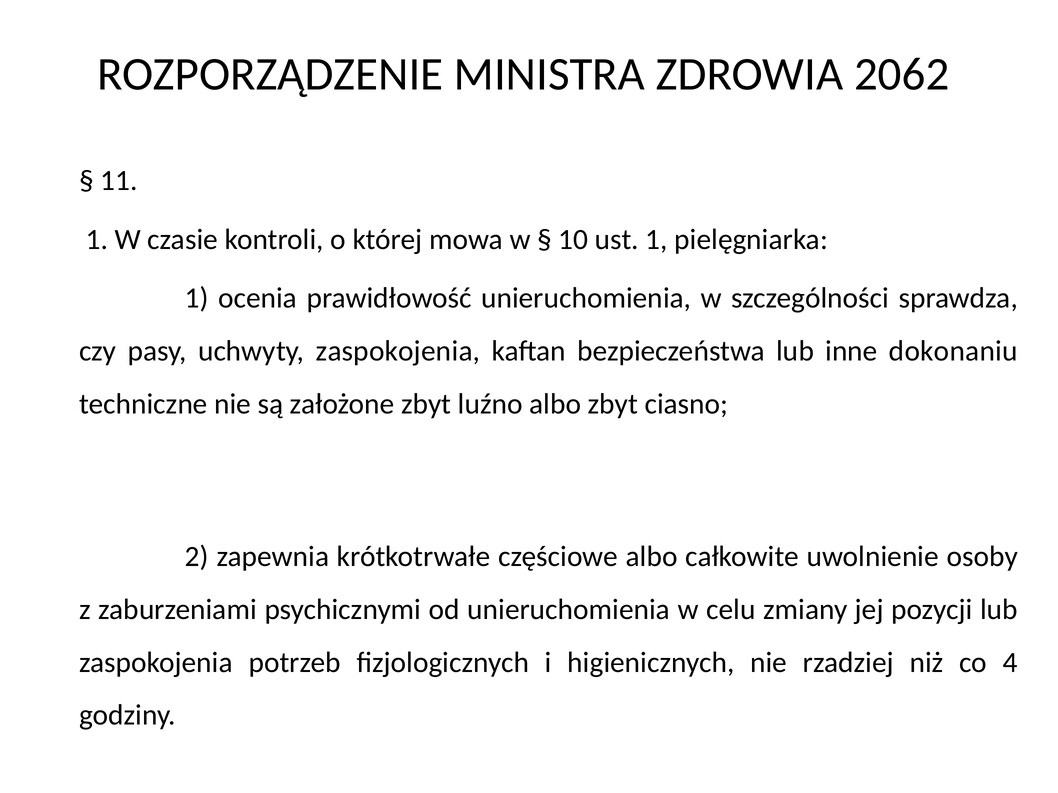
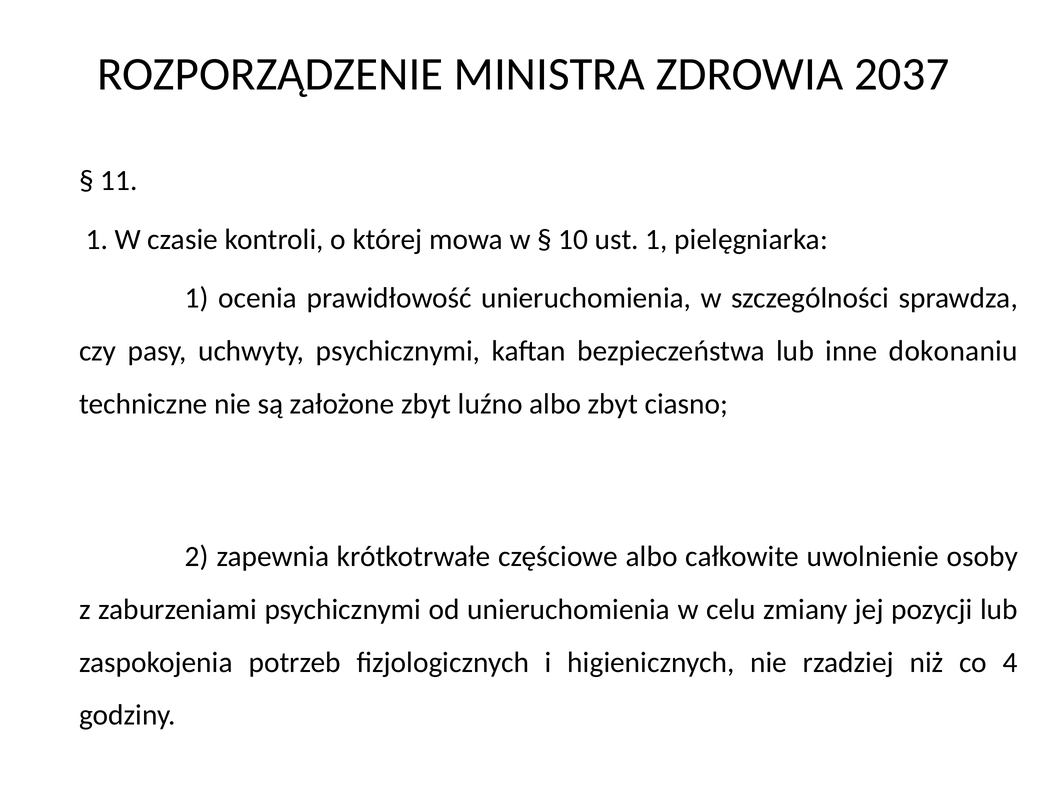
2062: 2062 -> 2037
uchwyty zaspokojenia: zaspokojenia -> psychicznymi
